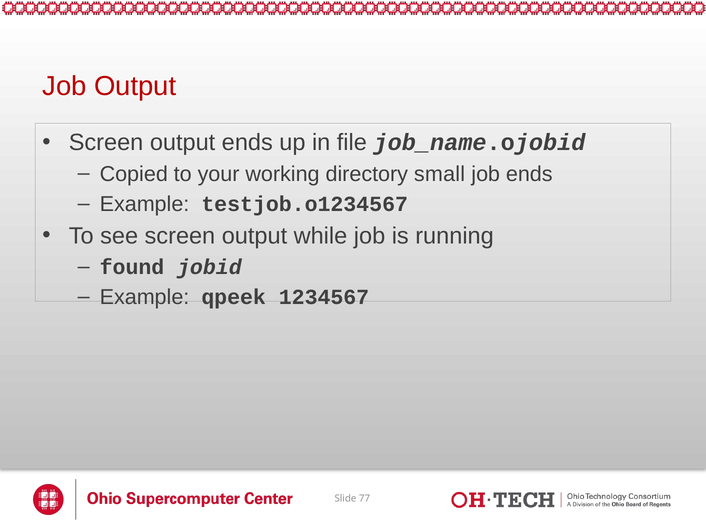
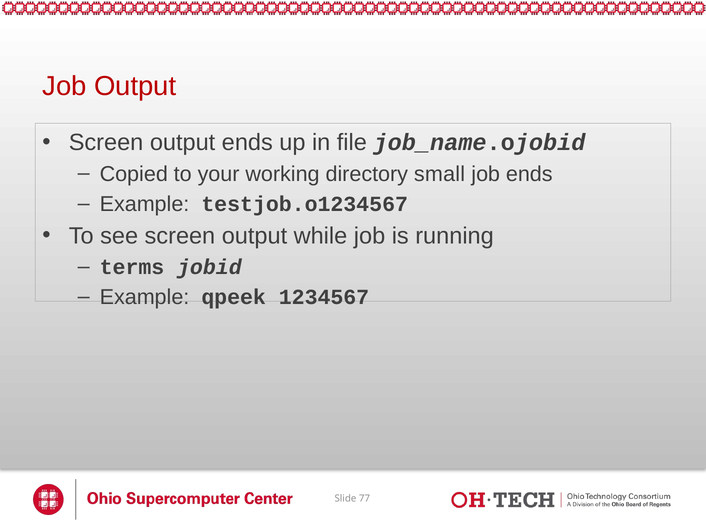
found: found -> terms
